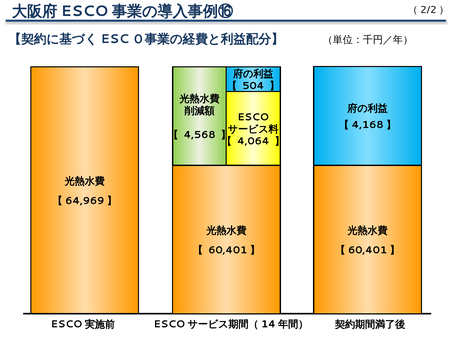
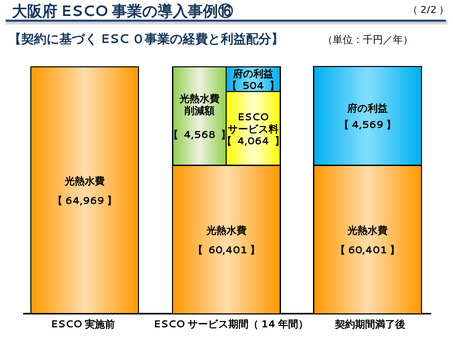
4,168: 4,168 -> 4,569
